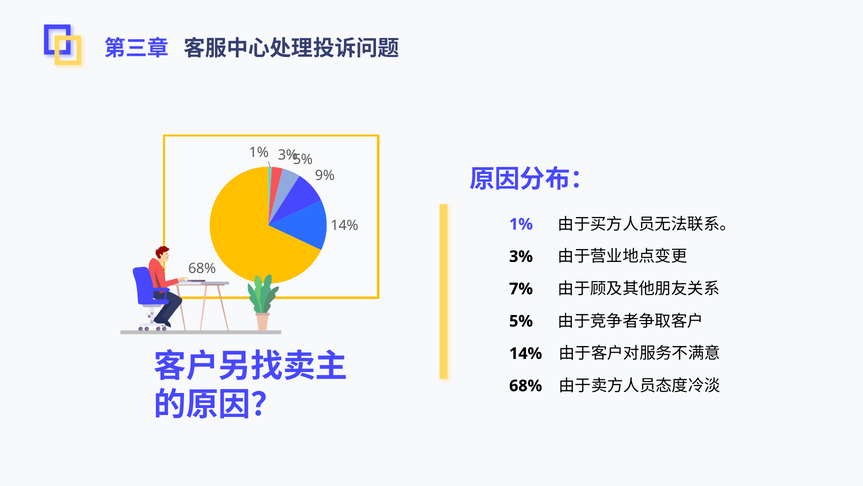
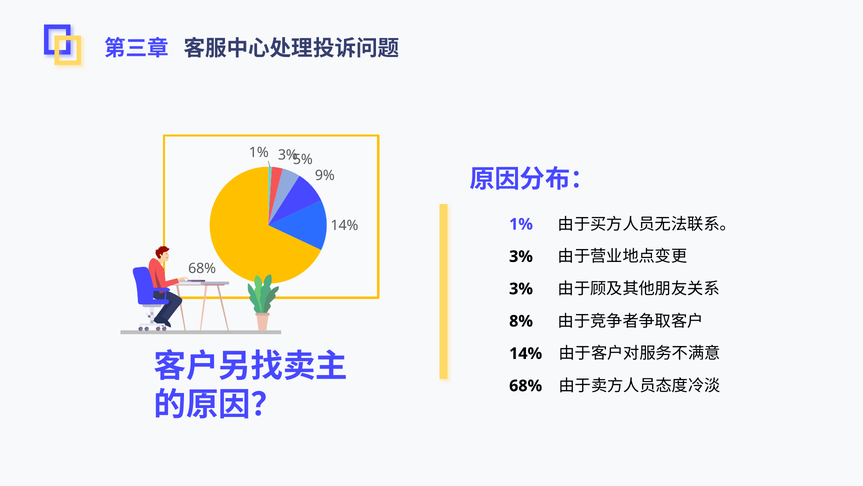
7% at (521, 289): 7% -> 3%
5% at (521, 321): 5% -> 8%
